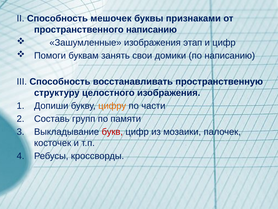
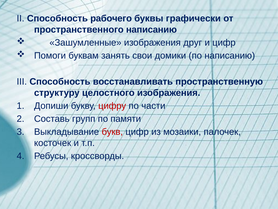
мешочек: мешочек -> рабочего
признаками: признаками -> графически
этап: этап -> друг
цифру colour: orange -> red
